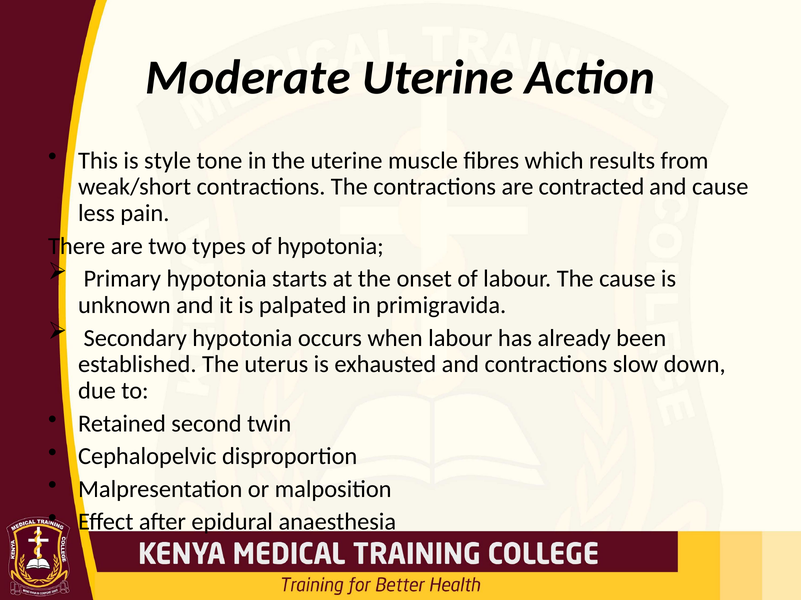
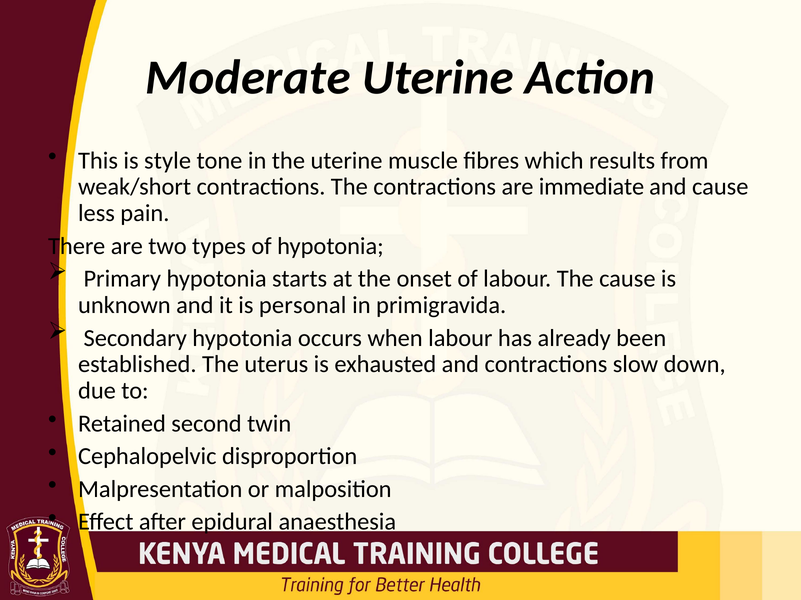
contracted: contracted -> immediate
palpated: palpated -> personal
